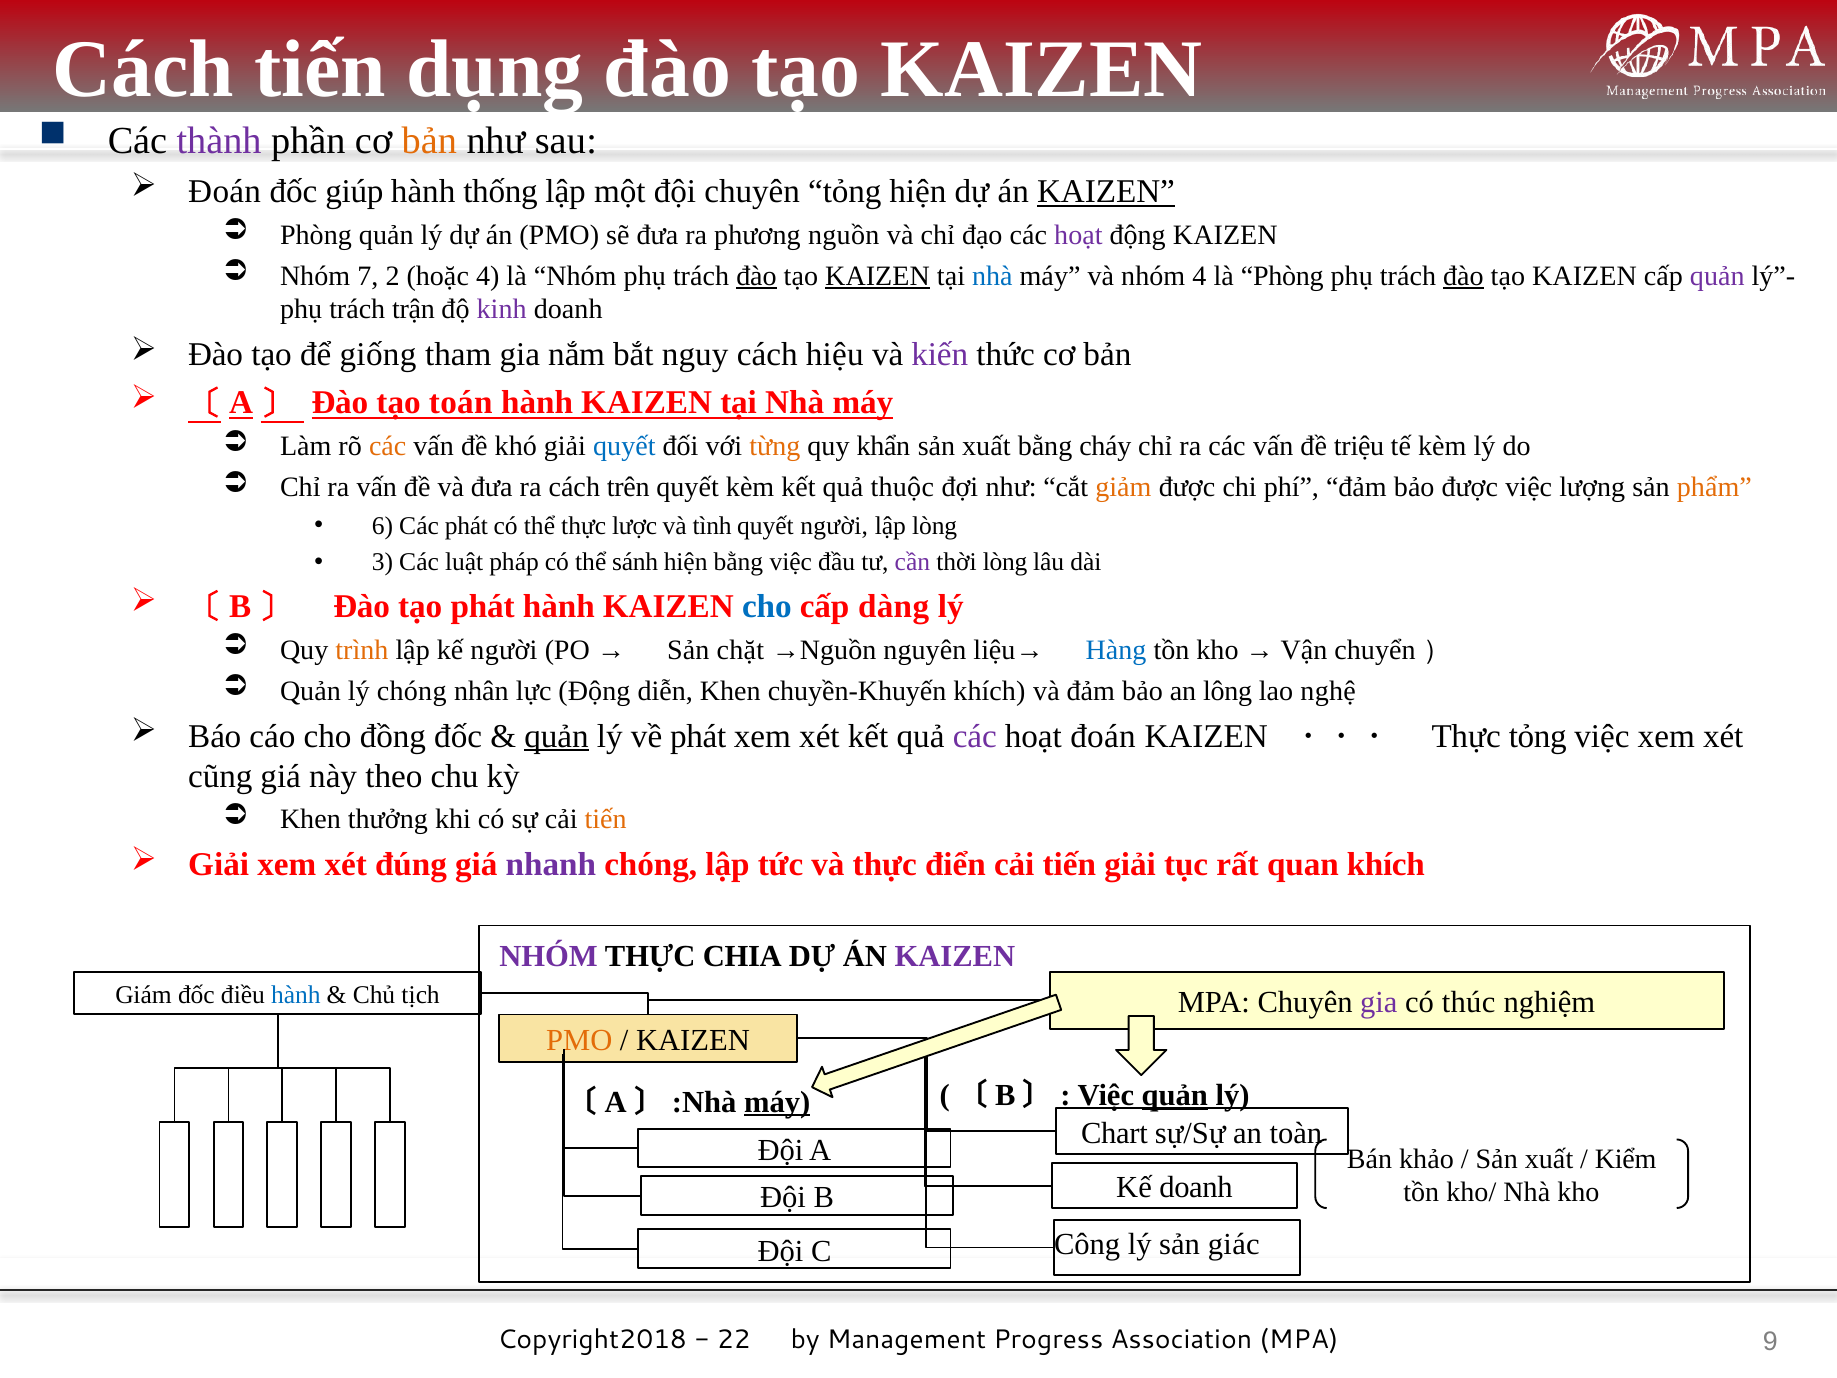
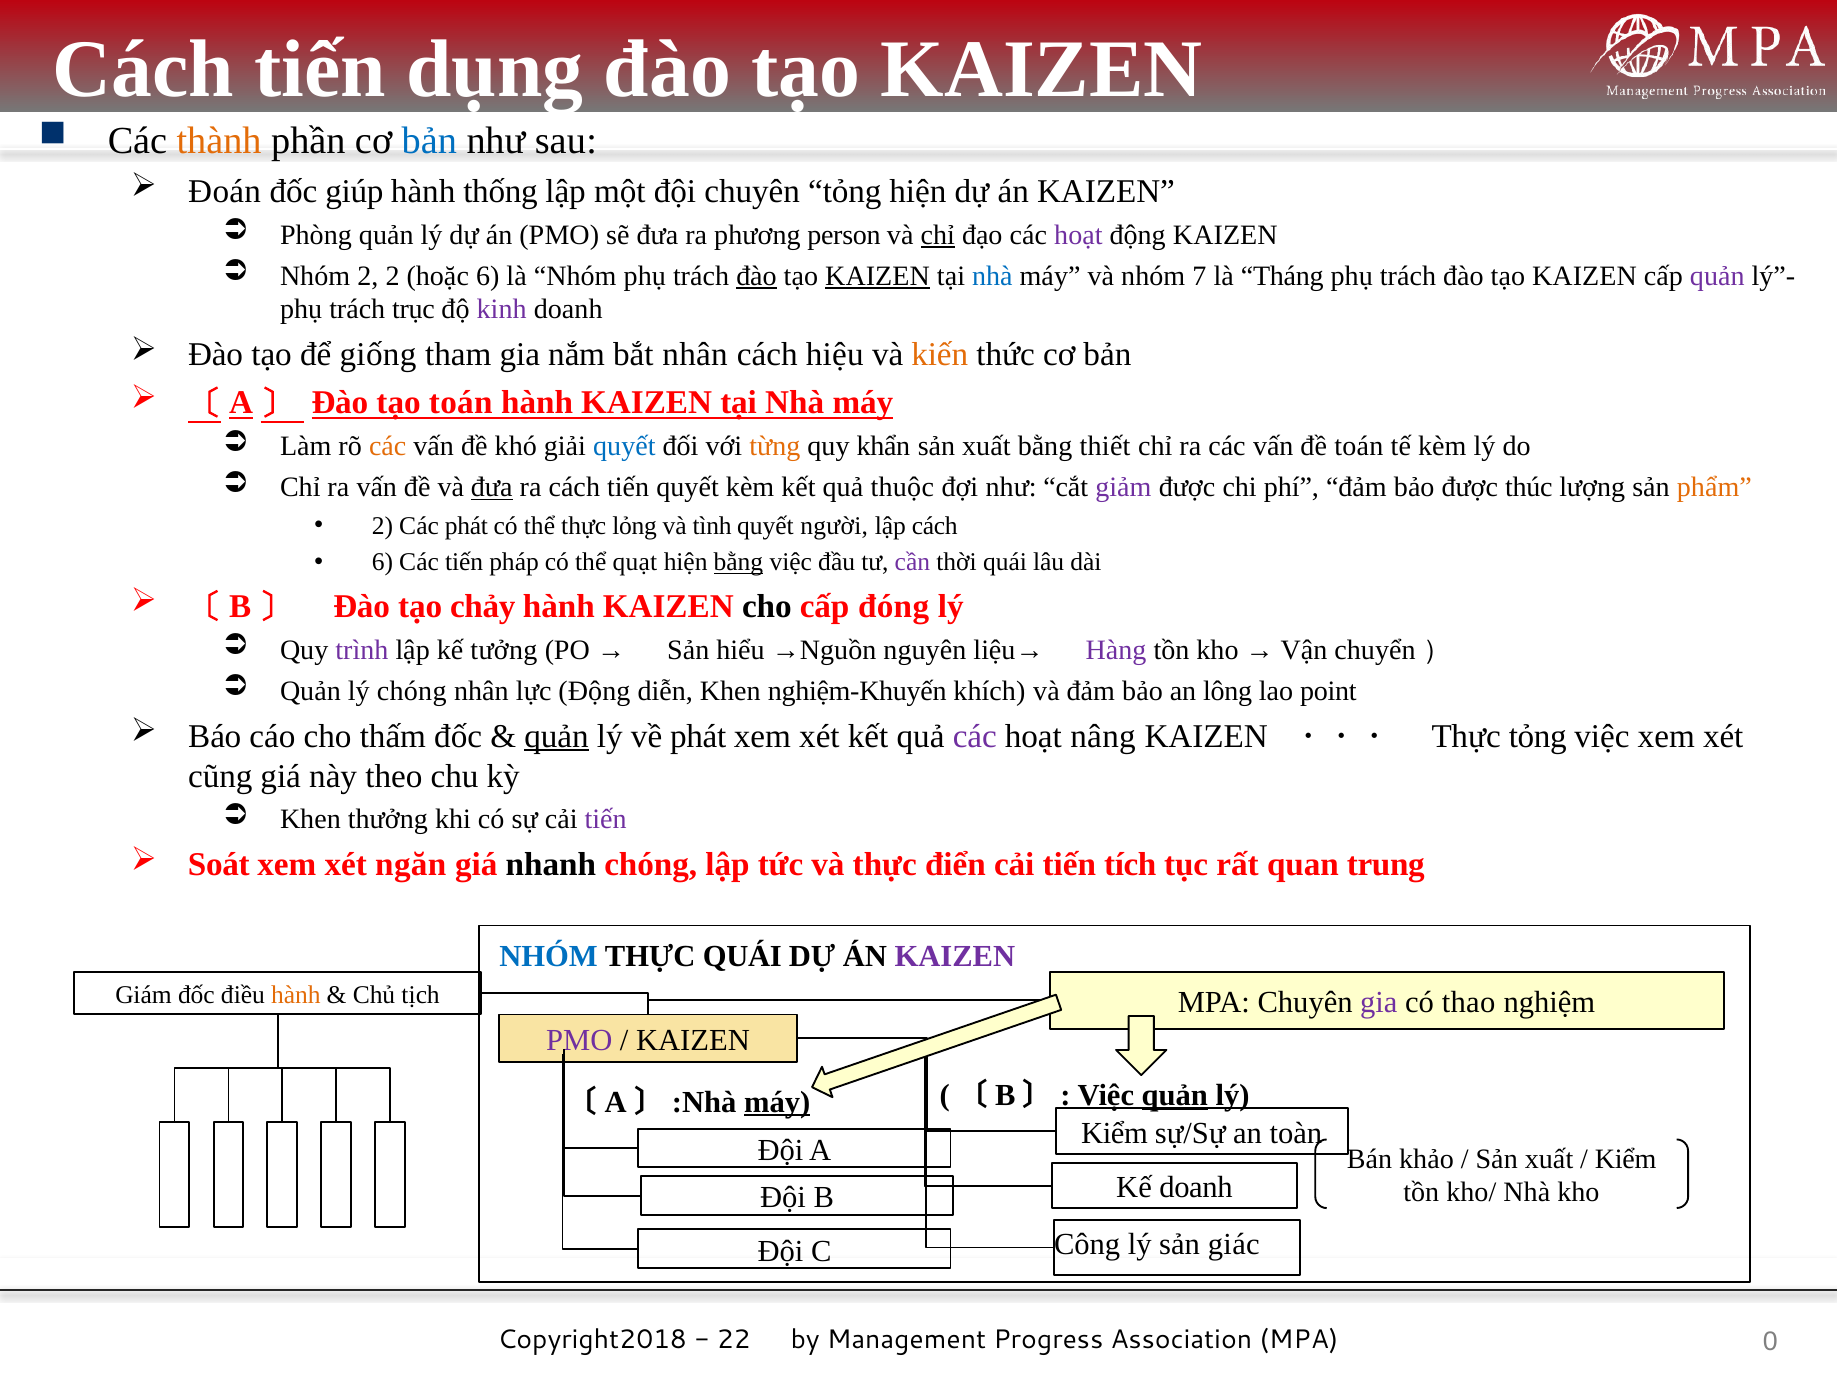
thành colour: purple -> orange
bản at (429, 141) colour: orange -> blue
KAIZEN at (1106, 191) underline: present -> none
nguồn: nguồn -> person
chỉ at (938, 235) underline: none -> present
Nhóm 7: 7 -> 2
hoặc 4: 4 -> 6
nhóm 4: 4 -> 7
là Phòng: Phòng -> Tháng
đào at (1463, 276) underline: present -> none
trận: trận -> trục
bắt nguy: nguy -> nhân
kiến colour: purple -> orange
cháy: cháy -> thiết
đề triệu: triệu -> toán
đưa at (492, 487) underline: none -> present
ra cách trên: trên -> tiến
giảm colour: orange -> purple
được việc: việc -> thúc
6 at (382, 526): 6 -> 2
lược: lược -> lỏng
lập lòng: lòng -> cách
3 at (382, 562): 3 -> 6
Các luật: luật -> tiến
sánh: sánh -> quạt
bằng at (738, 562) underline: none -> present
thời lòng: lòng -> quái
tạo phát: phát -> chảy
cho at (767, 606) colour: blue -> black
dàng: dàng -> đóng
trình colour: orange -> purple
kế người: người -> tưởng
chặt: chặt -> hiểu
Hàng colour: blue -> purple
chuyền-Khuyến: chuyền-Khuyến -> nghiệm-Khuyến
nghệ: nghệ -> point
đồng: đồng -> thấm
hoạt đoán: đoán -> nâng
tiến at (606, 819) colour: orange -> purple
Giải at (219, 865): Giải -> Soát
đúng: đúng -> ngăn
nhanh colour: purple -> black
tiến giải: giải -> tích
quan khích: khích -> trung
NHÓM at (549, 956) colour: purple -> blue
THỰC CHIA: CHIA -> QUÁI
hành at (296, 995) colour: blue -> orange
thúc: thúc -> thao
PMO at (579, 1040) colour: orange -> purple
Chart at (1114, 1133): Chart -> Kiểm
9: 9 -> 0
